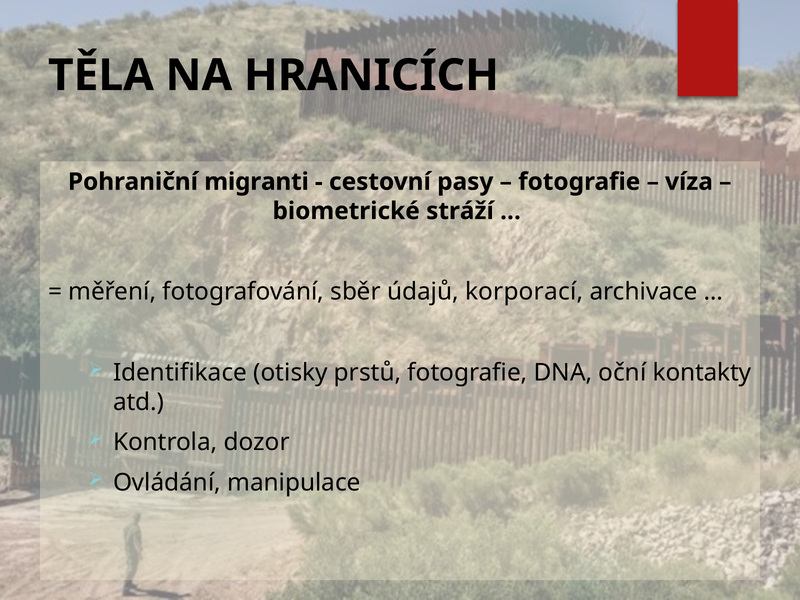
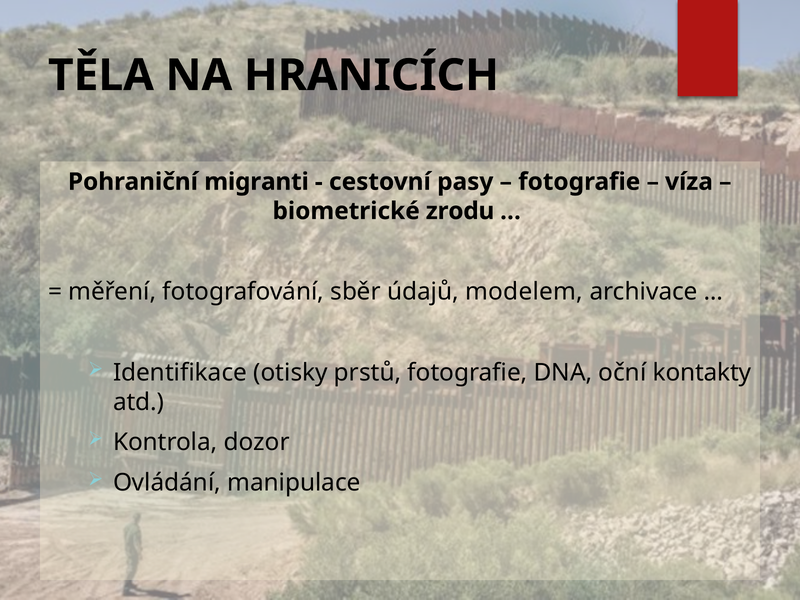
stráží: stráží -> zrodu
korporací: korporací -> modelem
